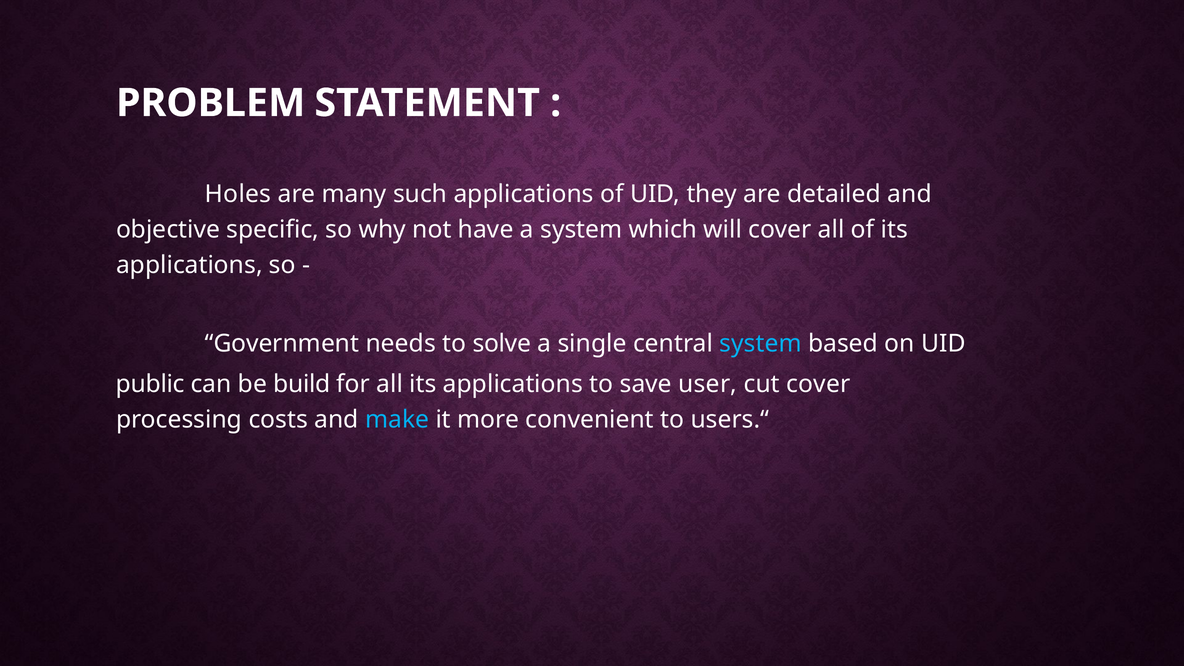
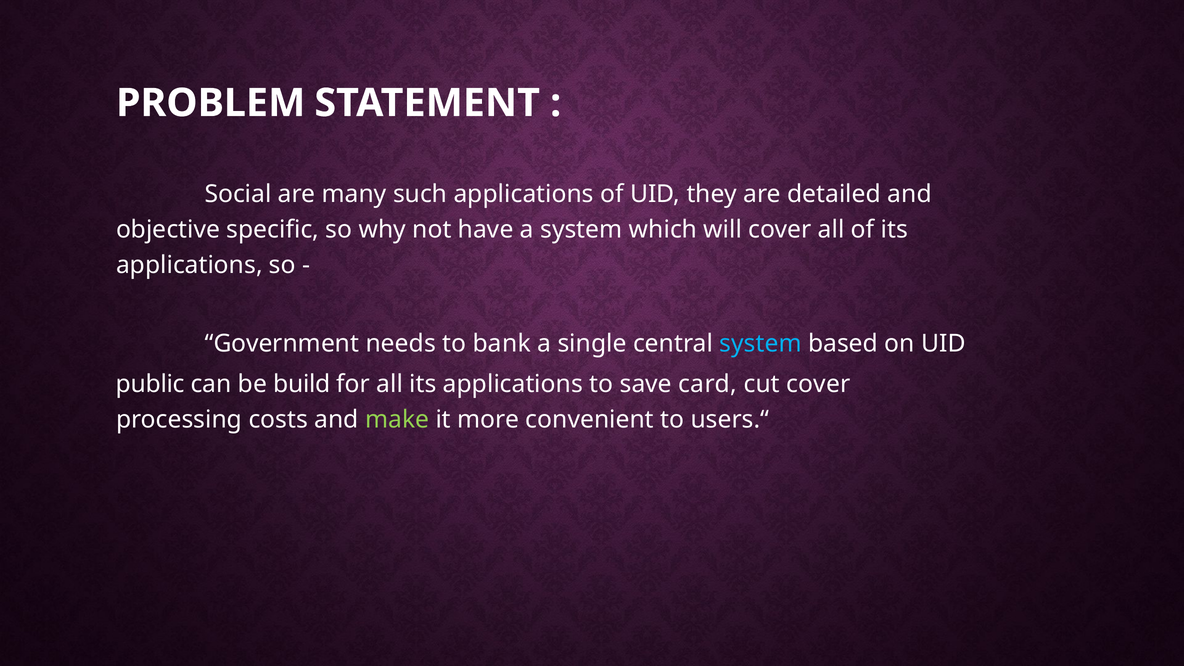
Holes: Holes -> Social
solve: solve -> bank
user: user -> card
make colour: light blue -> light green
